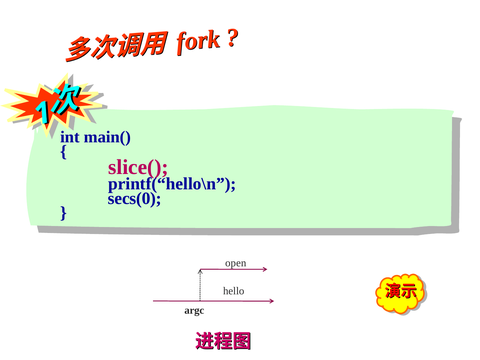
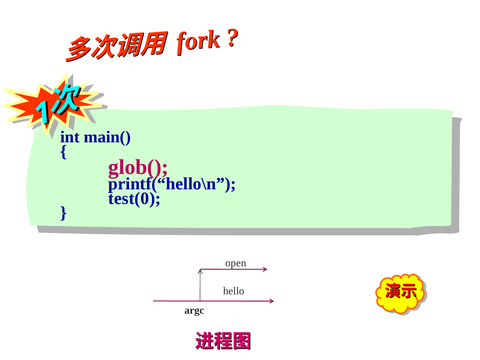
slice(: slice( -> glob(
secs(0: secs(0 -> test(0
